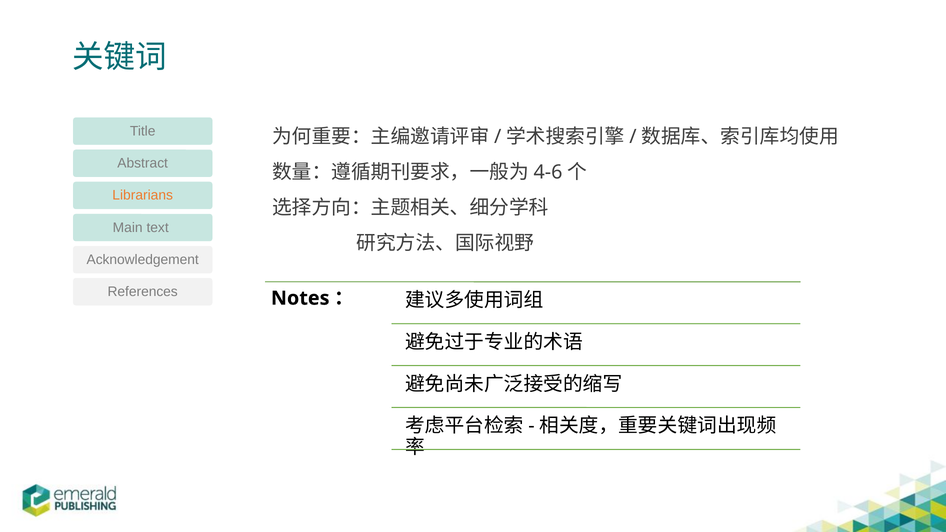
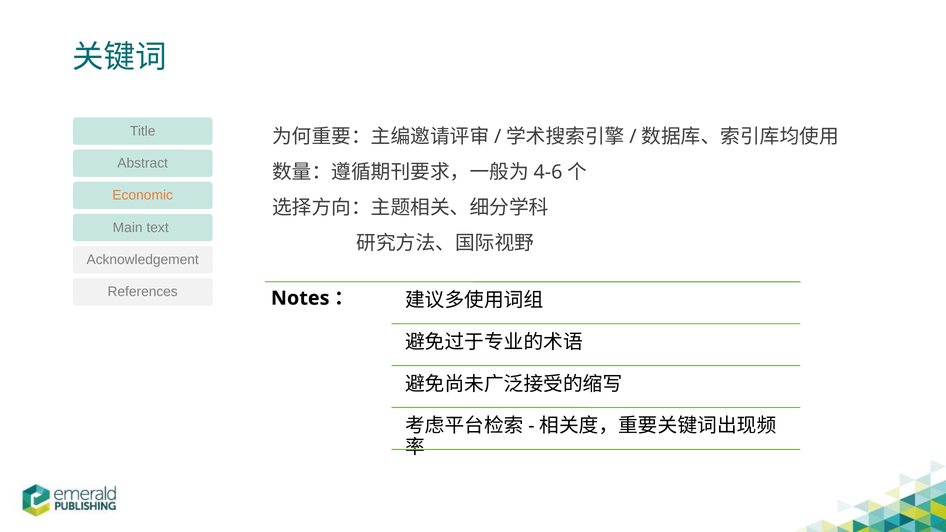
Librarians: Librarians -> Economic
